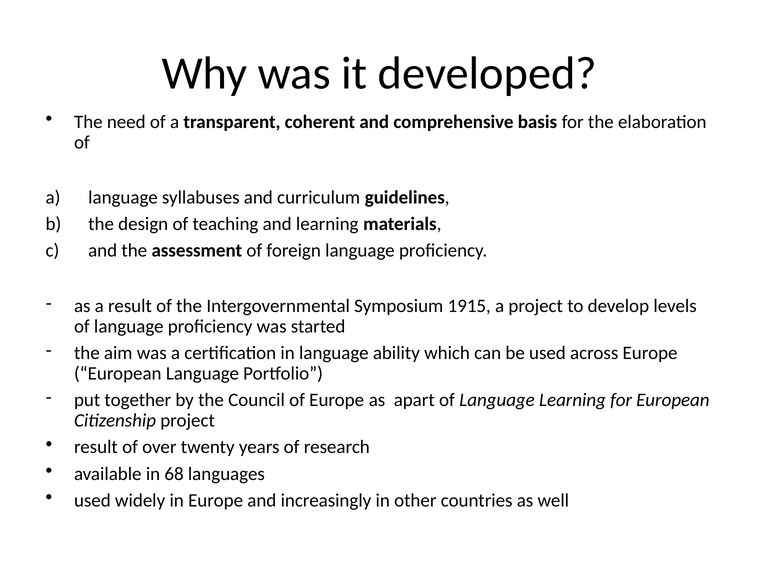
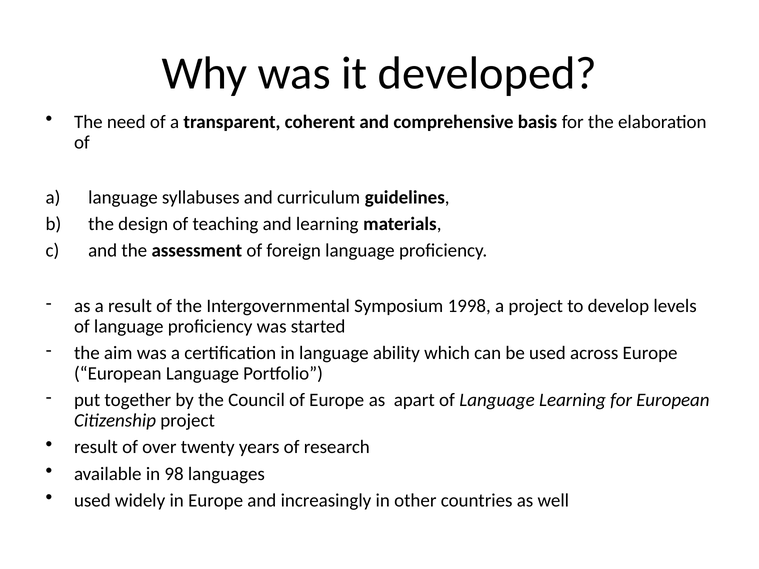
1915: 1915 -> 1998
68: 68 -> 98
